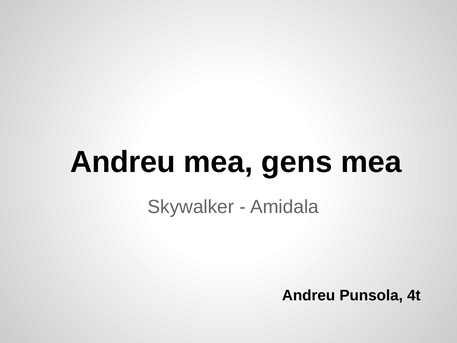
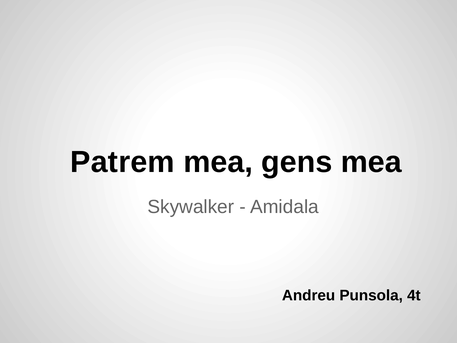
Andreu at (123, 162): Andreu -> Patrem
